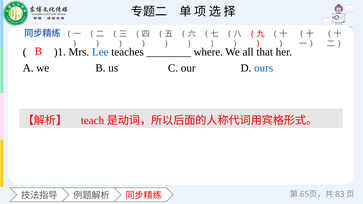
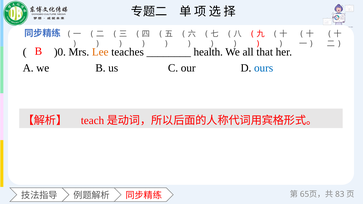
)1: )1 -> )0
Lee colour: blue -> orange
where: where -> health
